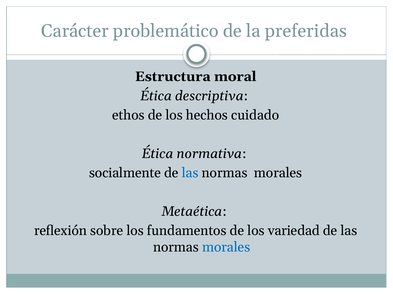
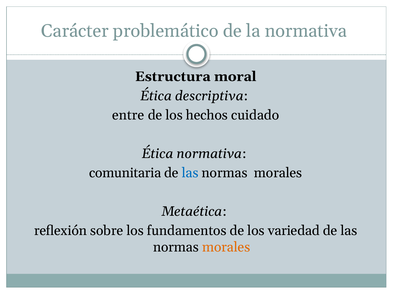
la preferidas: preferidas -> normativa
ethos: ethos -> entre
socialmente: socialmente -> comunitaria
morales at (226, 248) colour: blue -> orange
